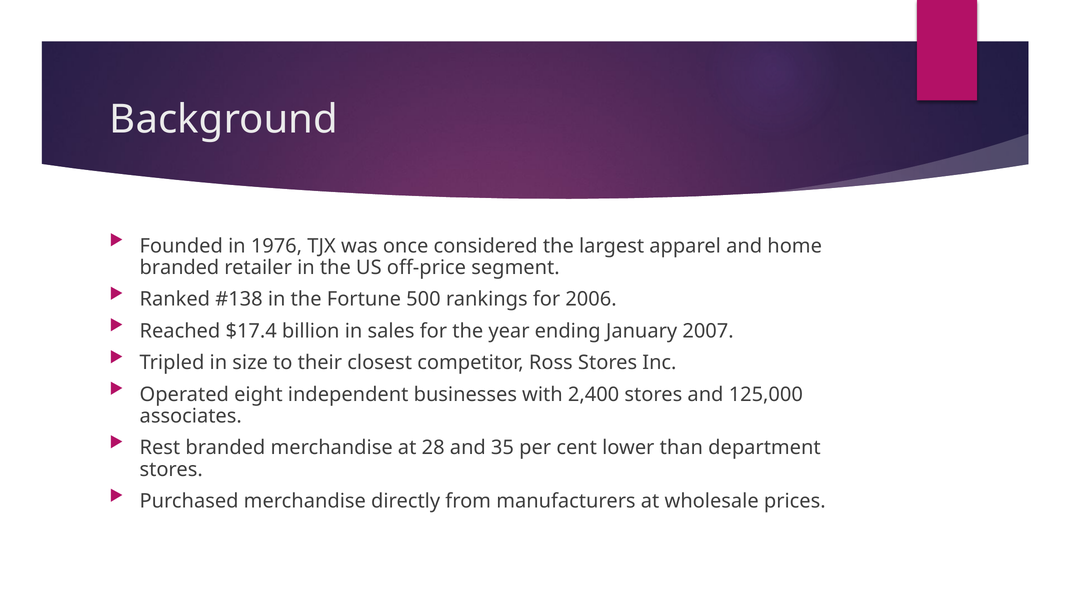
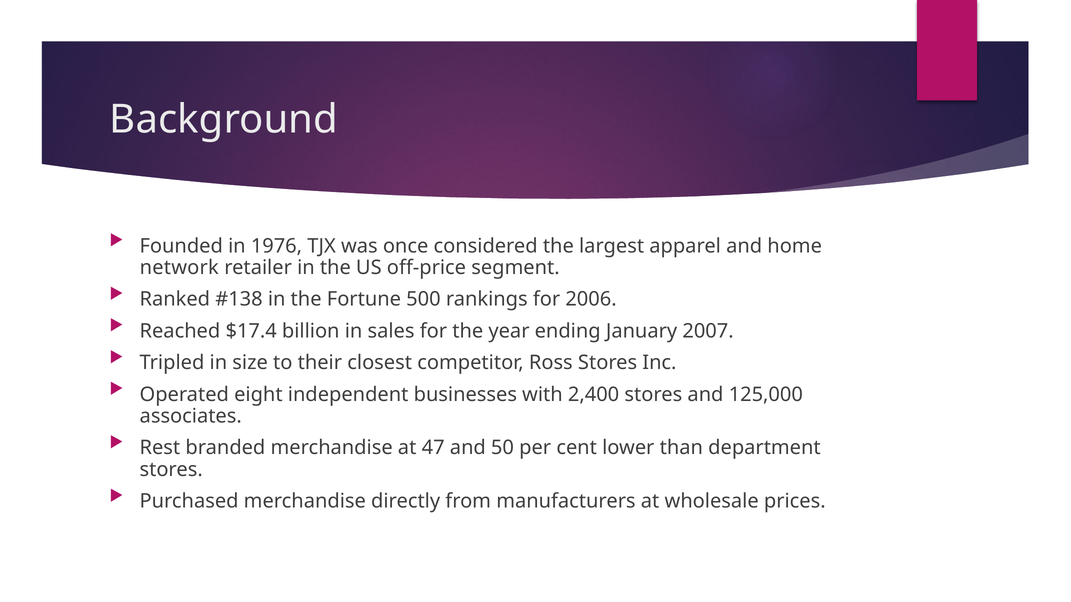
branded at (179, 268): branded -> network
28: 28 -> 47
35: 35 -> 50
